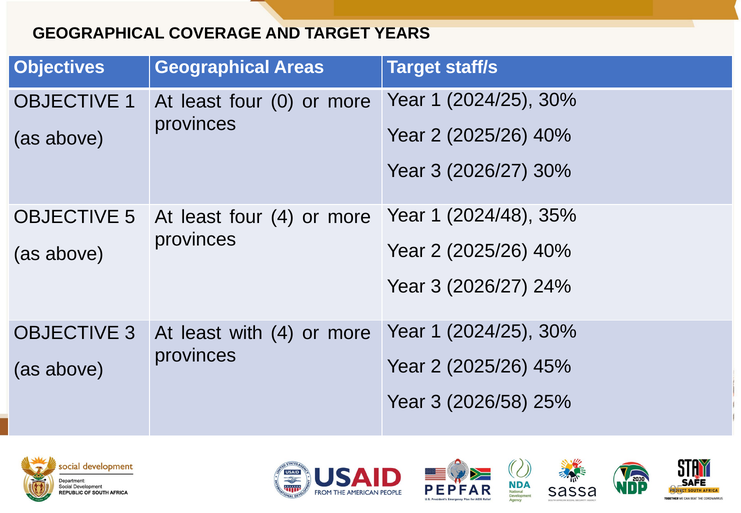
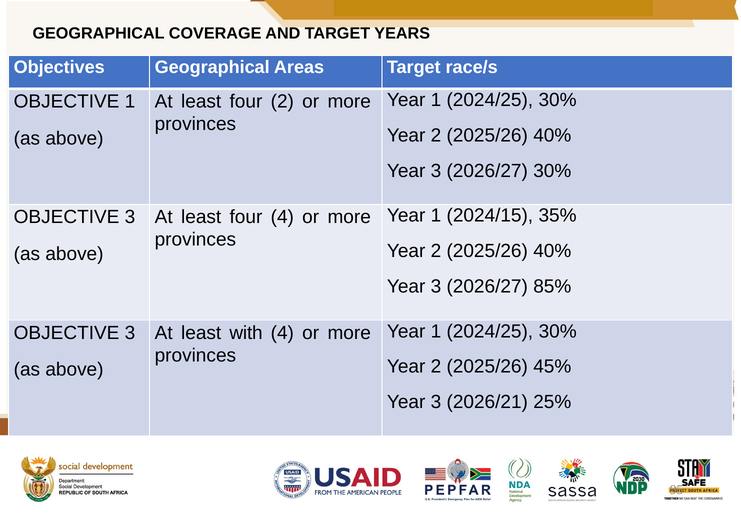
staff/s: staff/s -> race/s
four 0: 0 -> 2
2024/48: 2024/48 -> 2024/15
5 at (130, 217): 5 -> 3
24%: 24% -> 85%
2026/58: 2026/58 -> 2026/21
